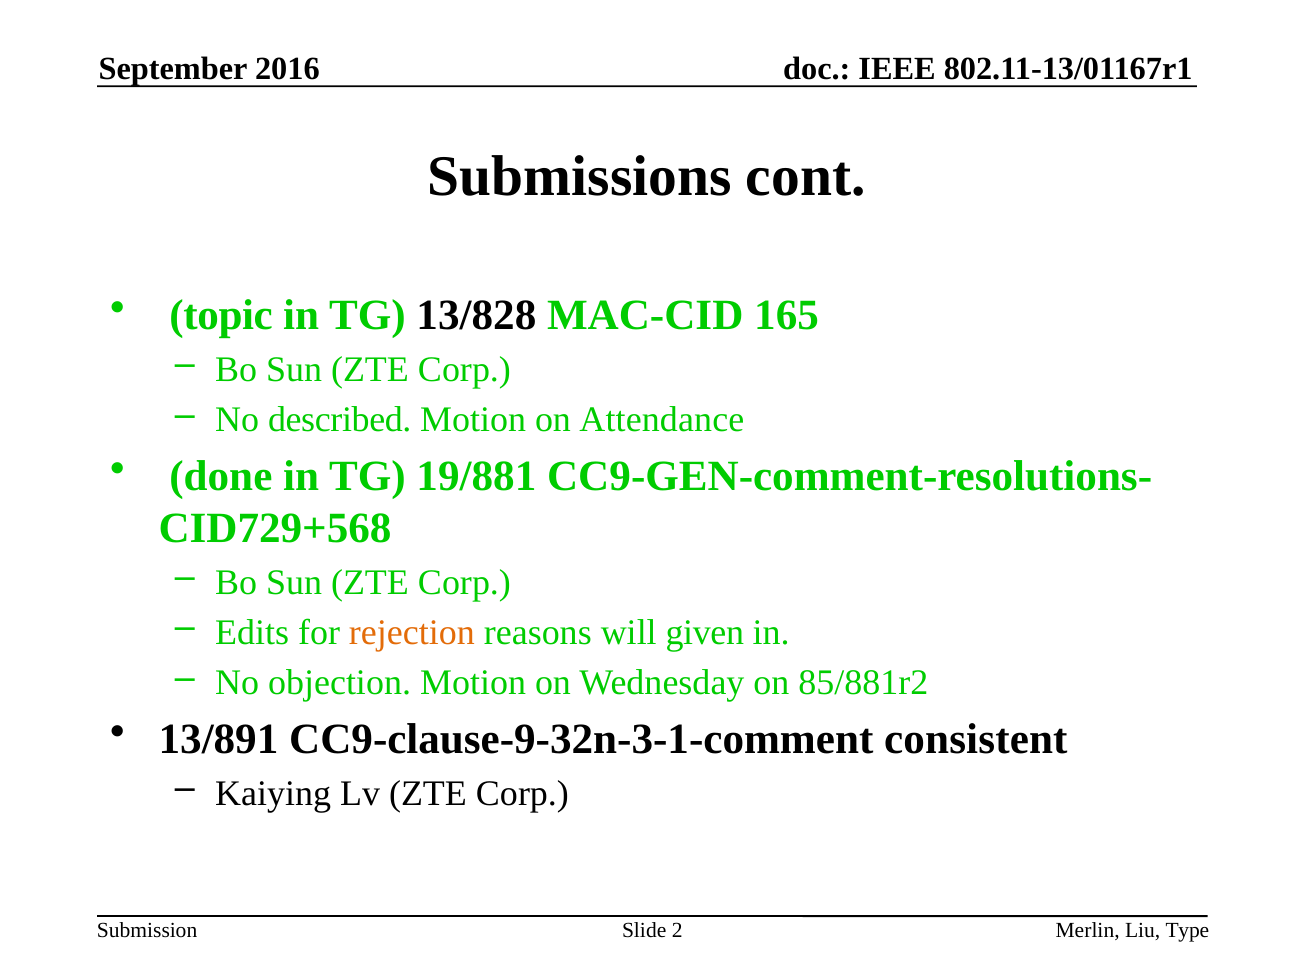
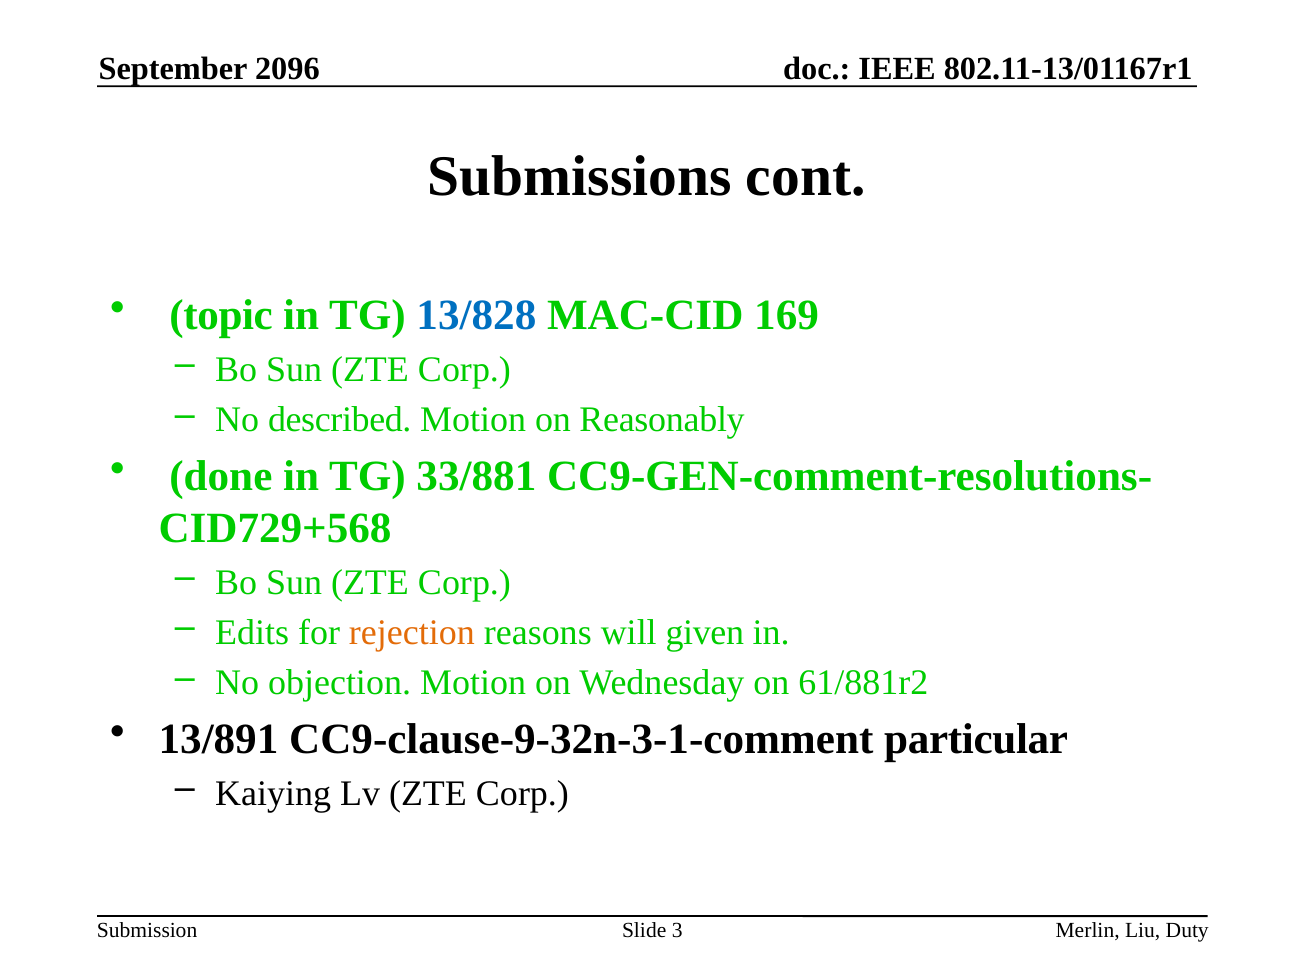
2016: 2016 -> 2096
13/828 colour: black -> blue
165: 165 -> 169
Attendance: Attendance -> Reasonably
19/881: 19/881 -> 33/881
85/881r2: 85/881r2 -> 61/881r2
consistent: consistent -> particular
2: 2 -> 3
Type: Type -> Duty
